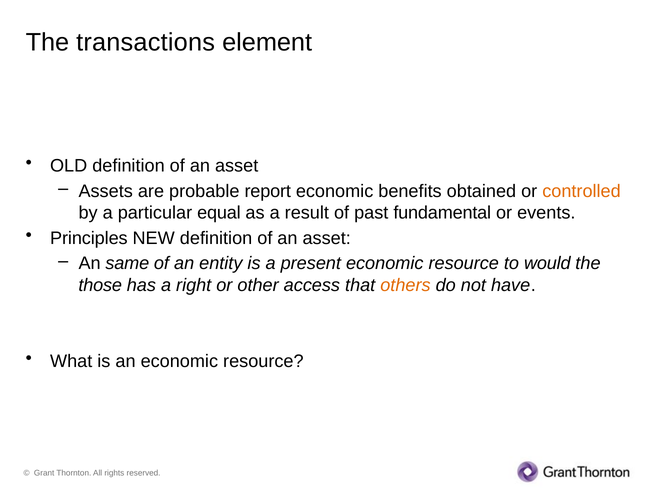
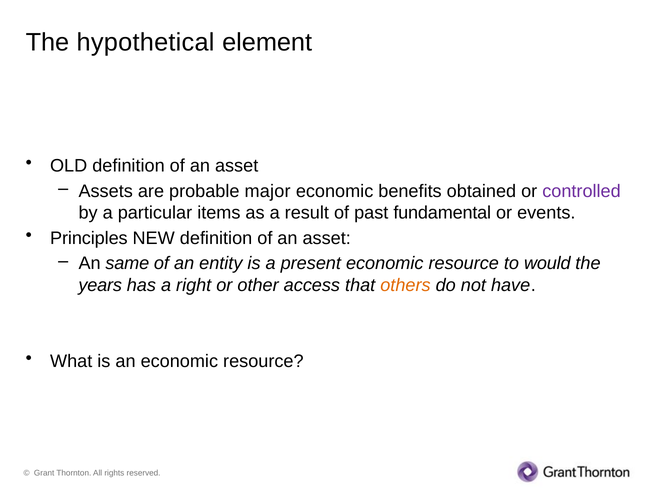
transactions: transactions -> hypothetical
report: report -> major
controlled colour: orange -> purple
equal: equal -> items
those: those -> years
